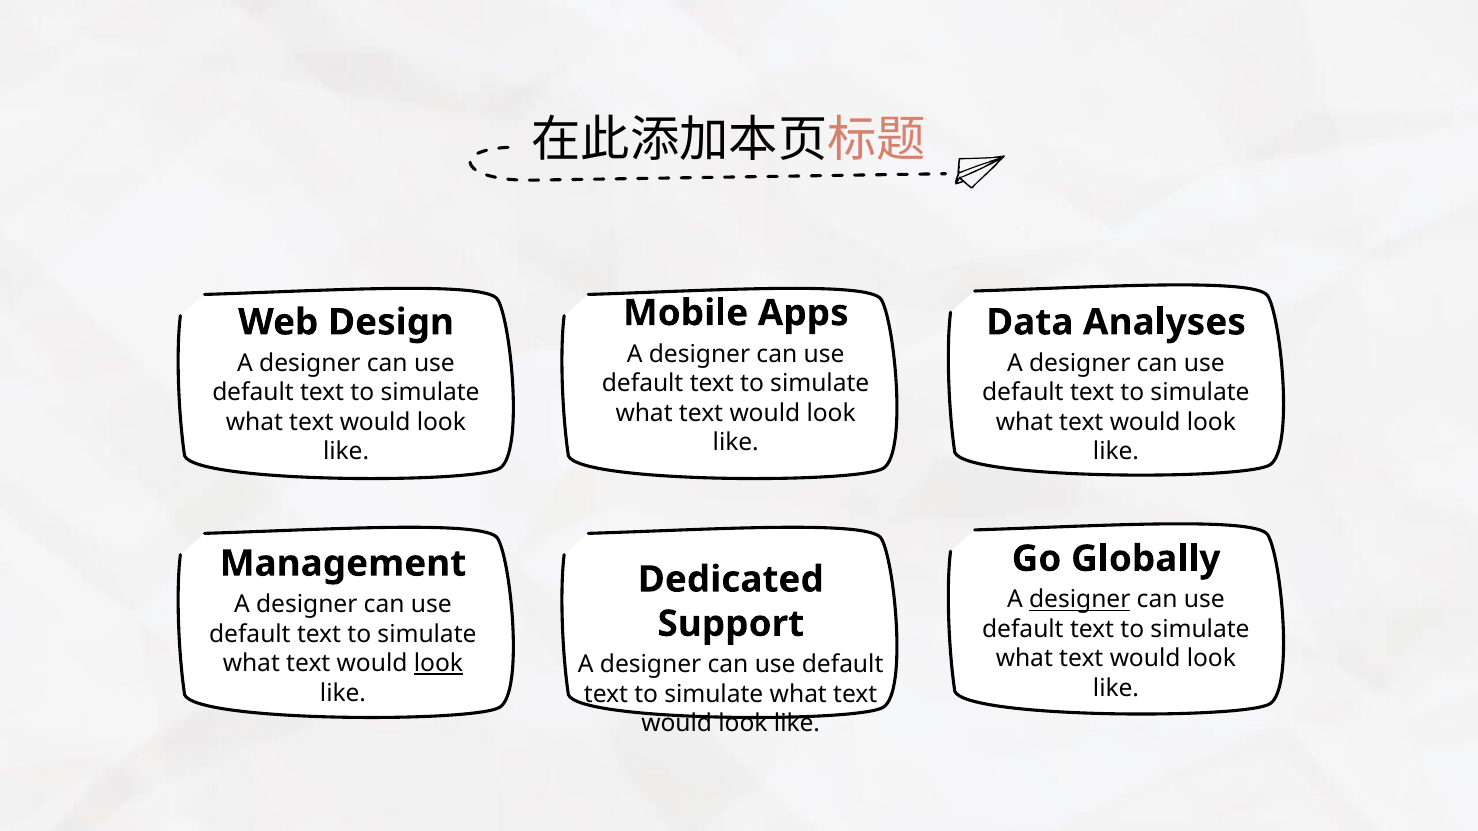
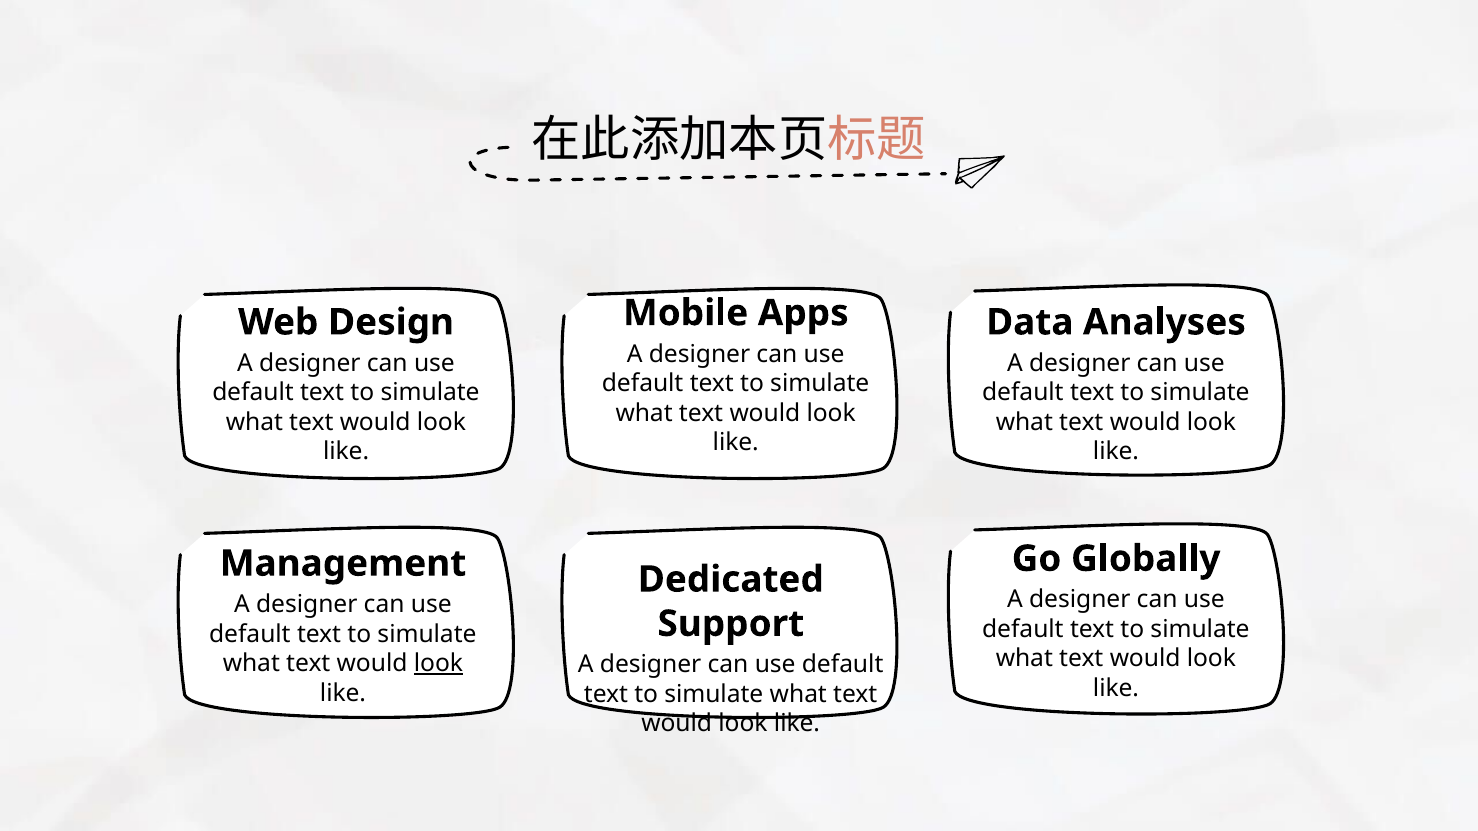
designer at (1080, 600) underline: present -> none
